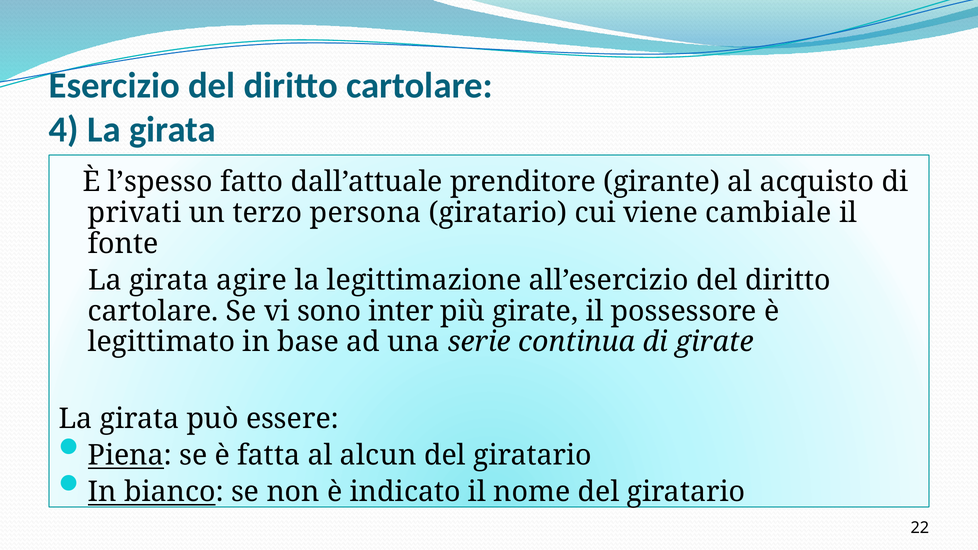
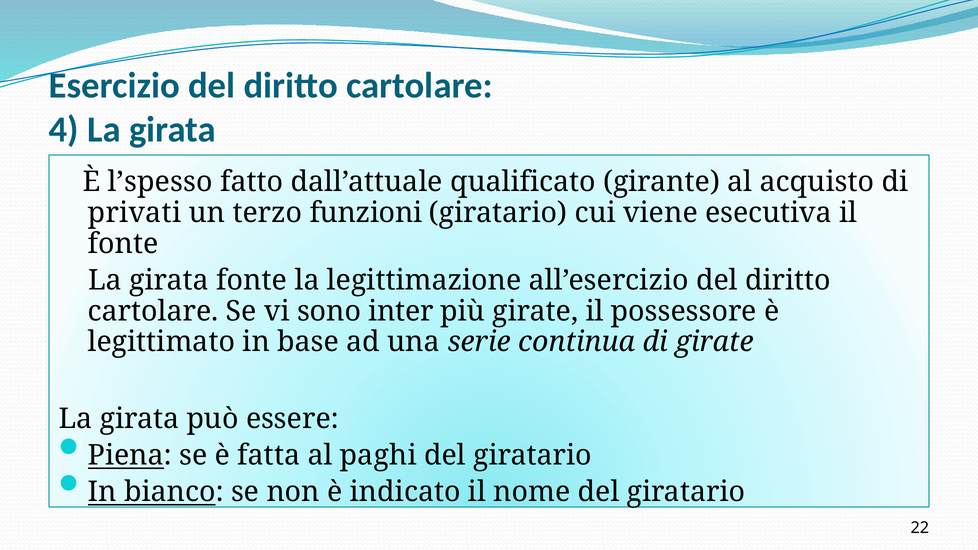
prenditore: prenditore -> qualificato
persona: persona -> funzioni
cambiale: cambiale -> esecutiva
girata agire: agire -> fonte
alcun: alcun -> paghi
